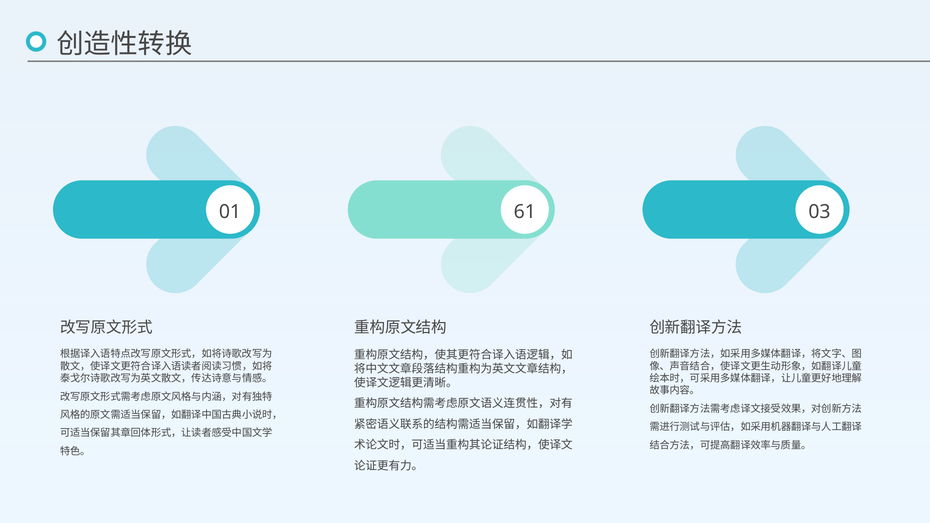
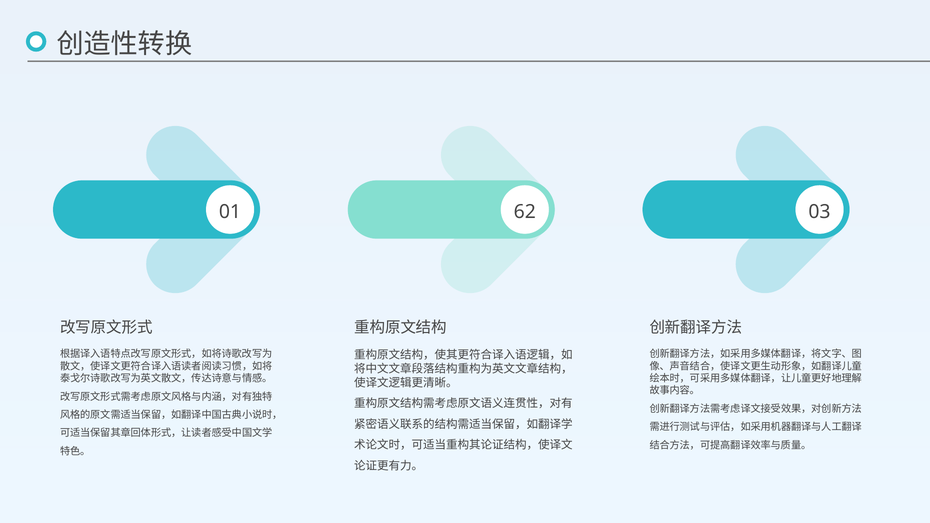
61: 61 -> 62
